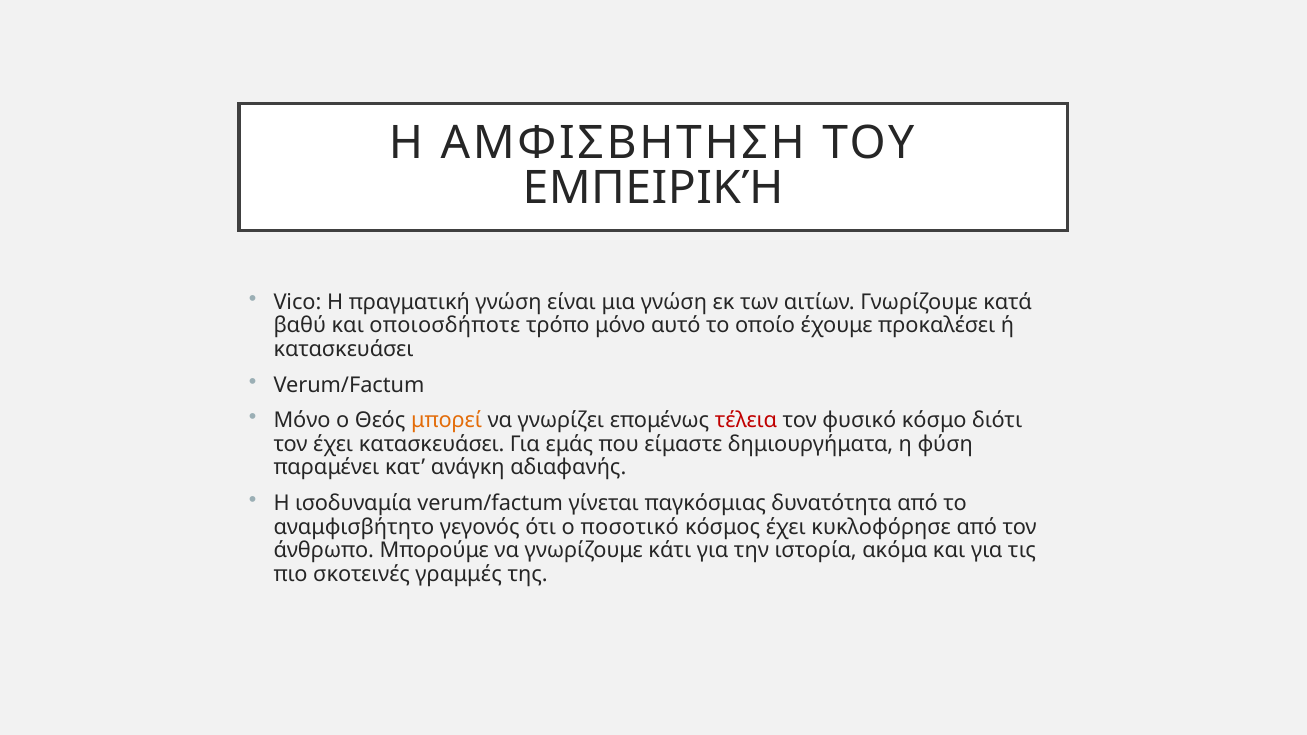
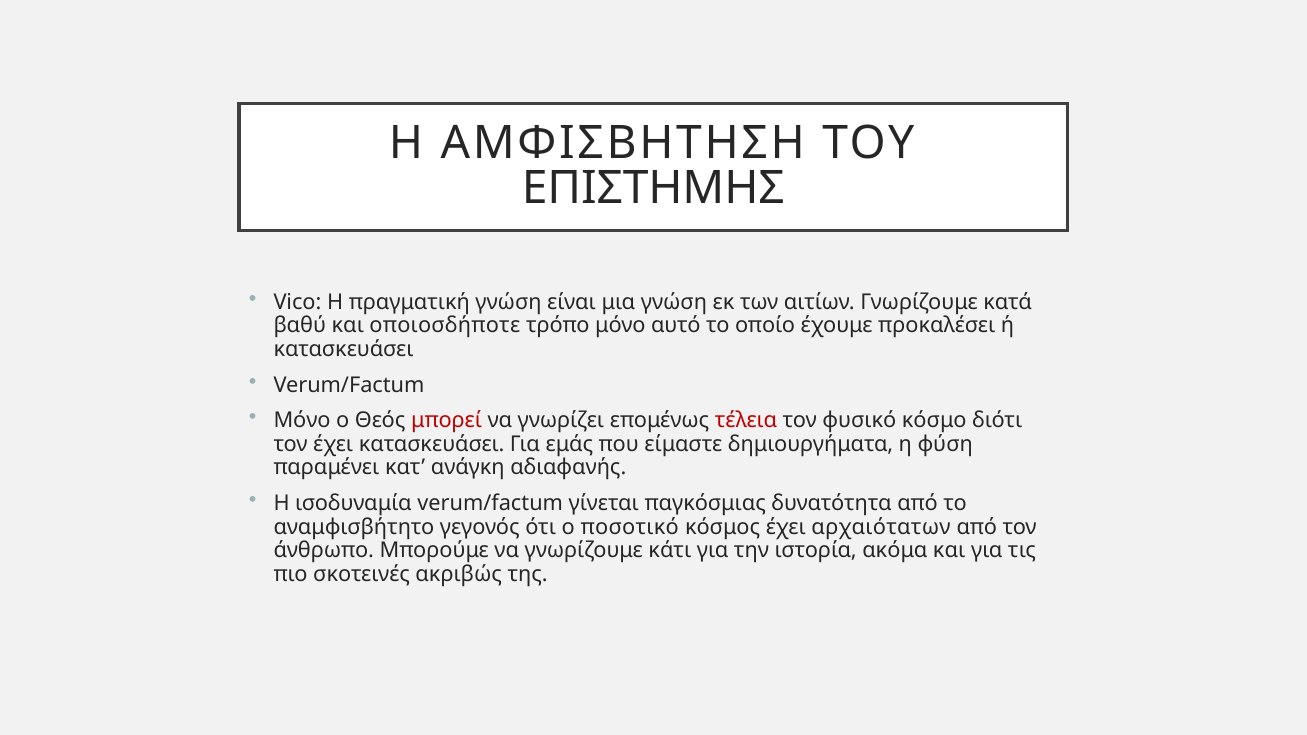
ΕΜΠΕΙΡΙΚΉ: ΕΜΠΕΙΡΙΚΉ -> ΕΠΙΣΤΗΜΗΣ
μπορεί colour: orange -> red
κυκλοφόρησε: κυκλοφόρησε -> αρχαιότατων
γραμμές: γραμμές -> ακριβώς
